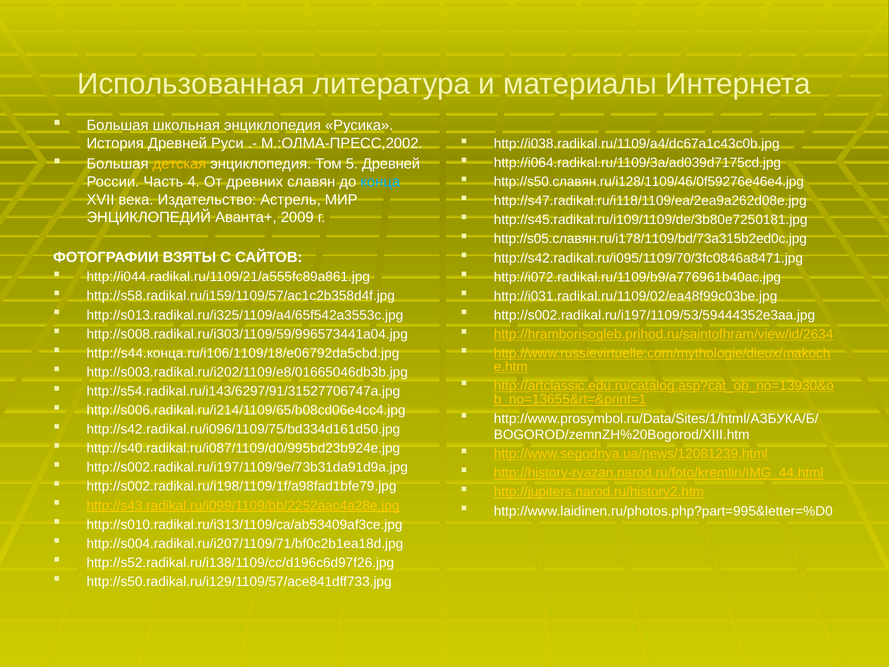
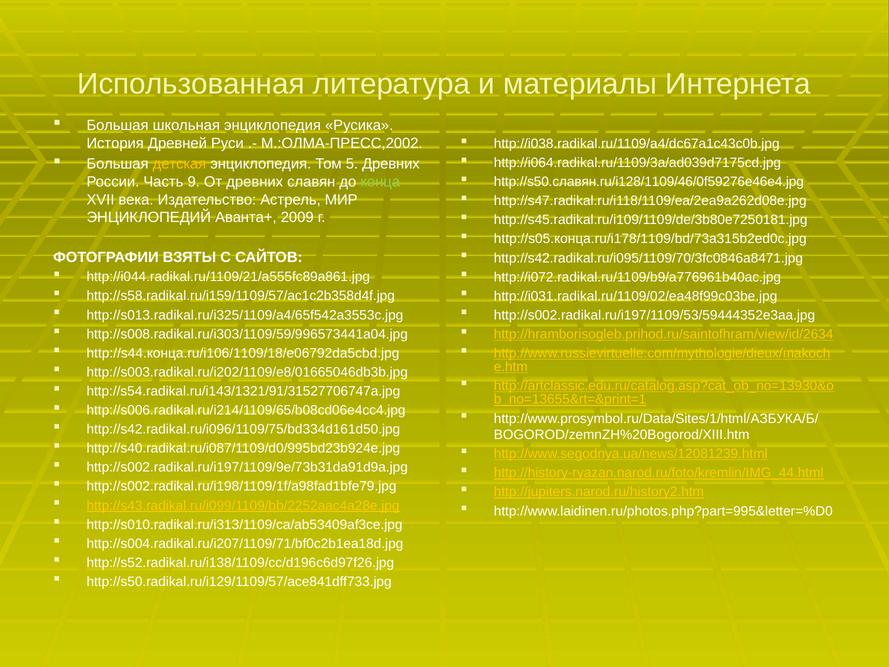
5 Древней: Древней -> Древних
4: 4 -> 9
конца colour: light blue -> light green
http://s05.славян.ru/i178/1109/bd/73a315b2ed0c.jpg: http://s05.славян.ru/i178/1109/bd/73a315b2ed0c.jpg -> http://s05.конца.ru/i178/1109/bd/73a315b2ed0c.jpg
http://s54.radikal.ru/i143/6297/91/31527706747a.jpg: http://s54.radikal.ru/i143/6297/91/31527706747a.jpg -> http://s54.radikal.ru/i143/1321/91/31527706747a.jpg
